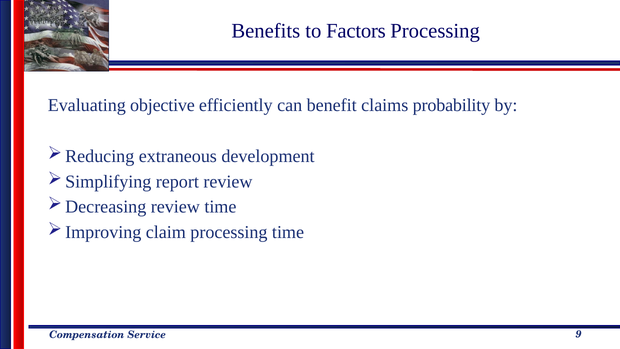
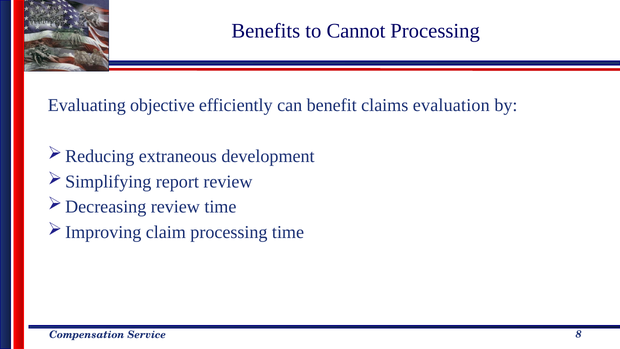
Factors: Factors -> Cannot
probability: probability -> evaluation
9: 9 -> 8
